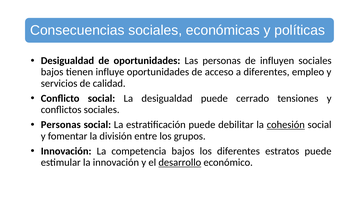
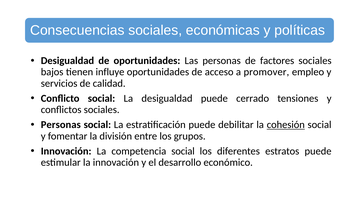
influyen: influyen -> factores
a diferentes: diferentes -> promover
competencia bajos: bajos -> social
desarrollo underline: present -> none
